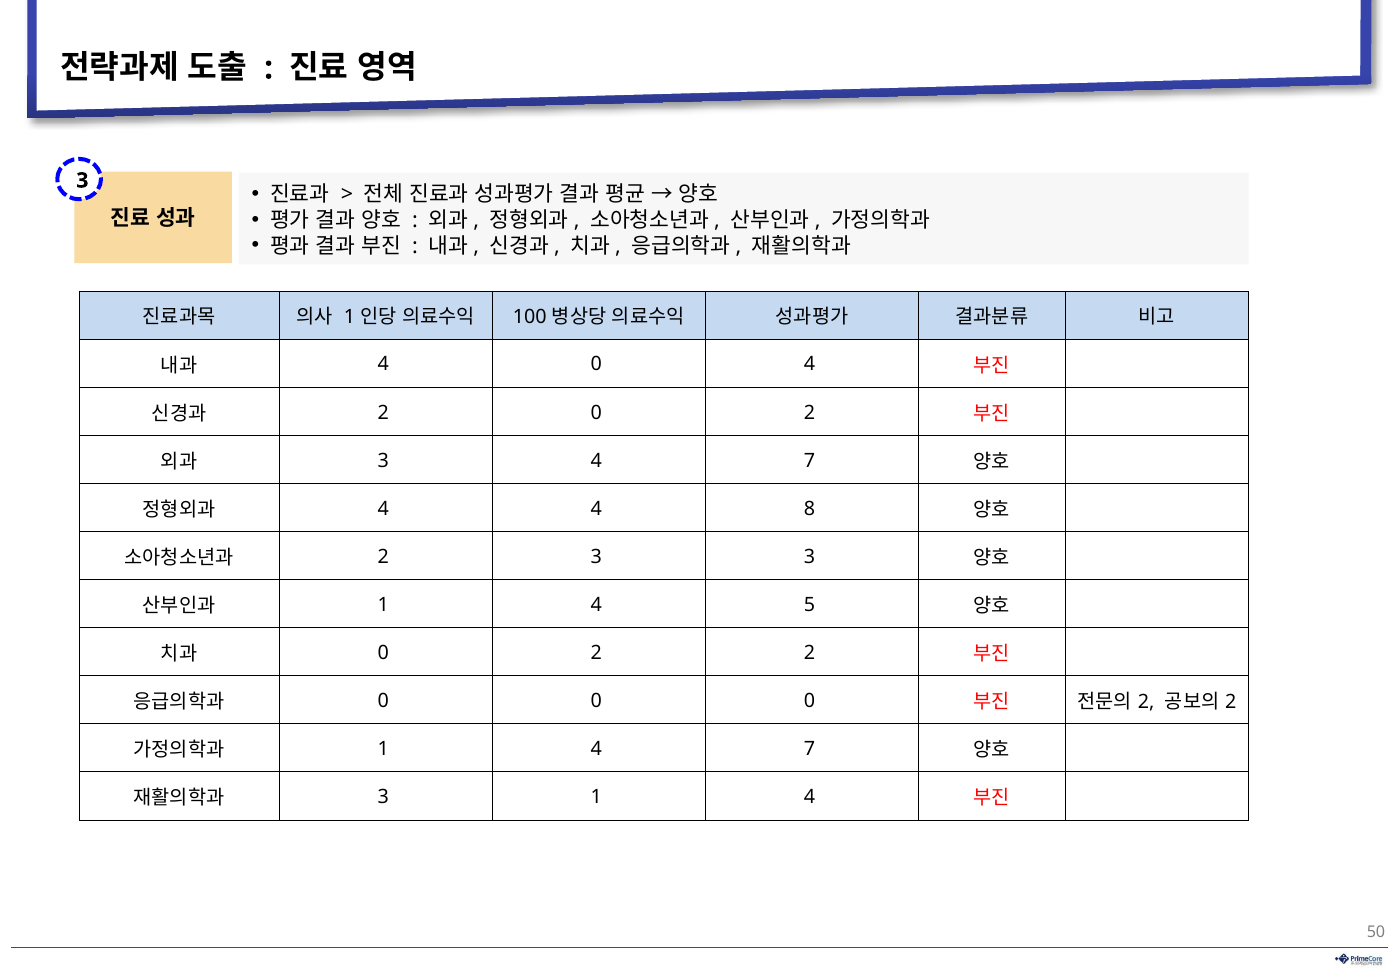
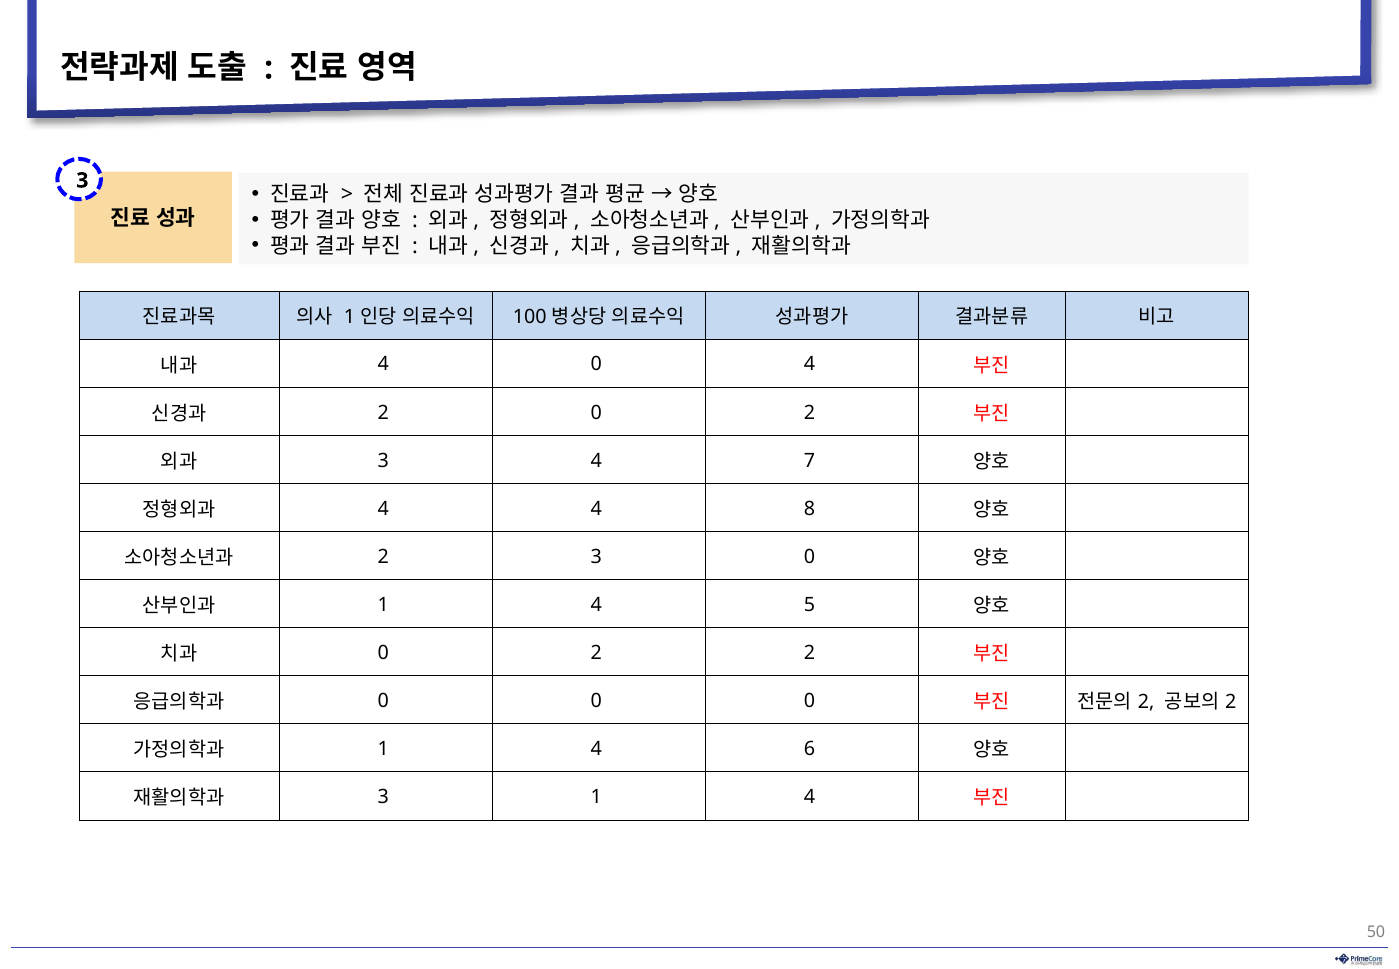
3 3: 3 -> 0
1 4 7: 7 -> 6
